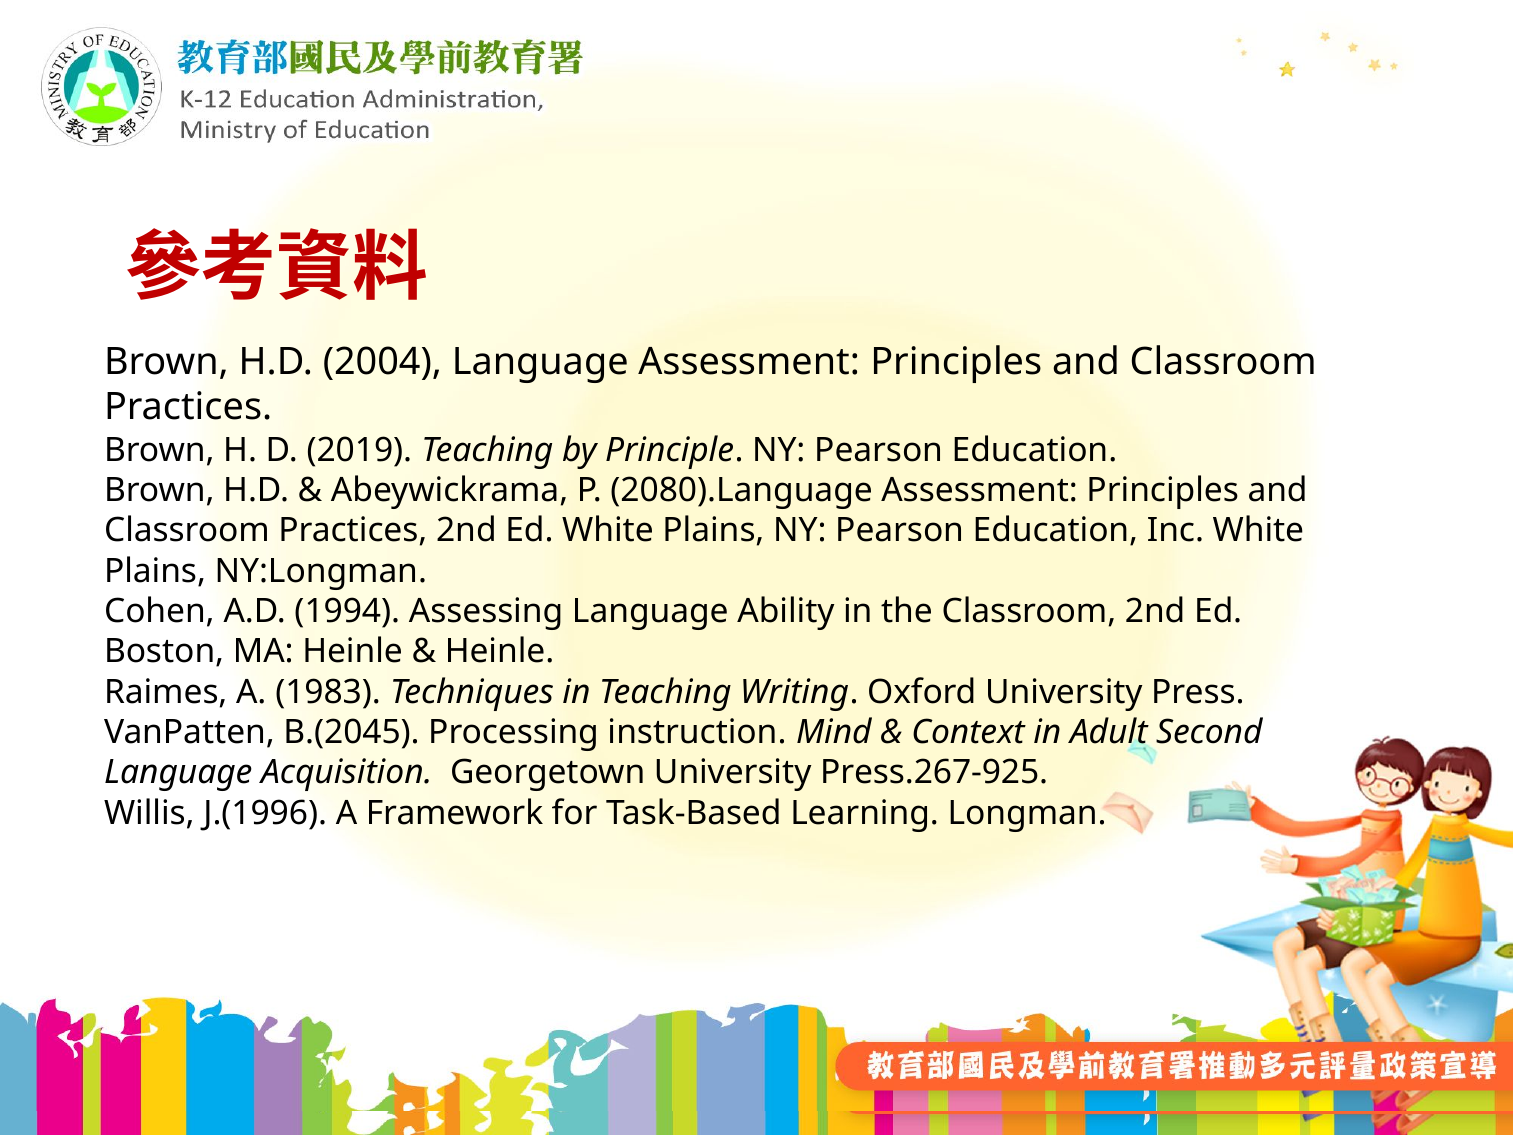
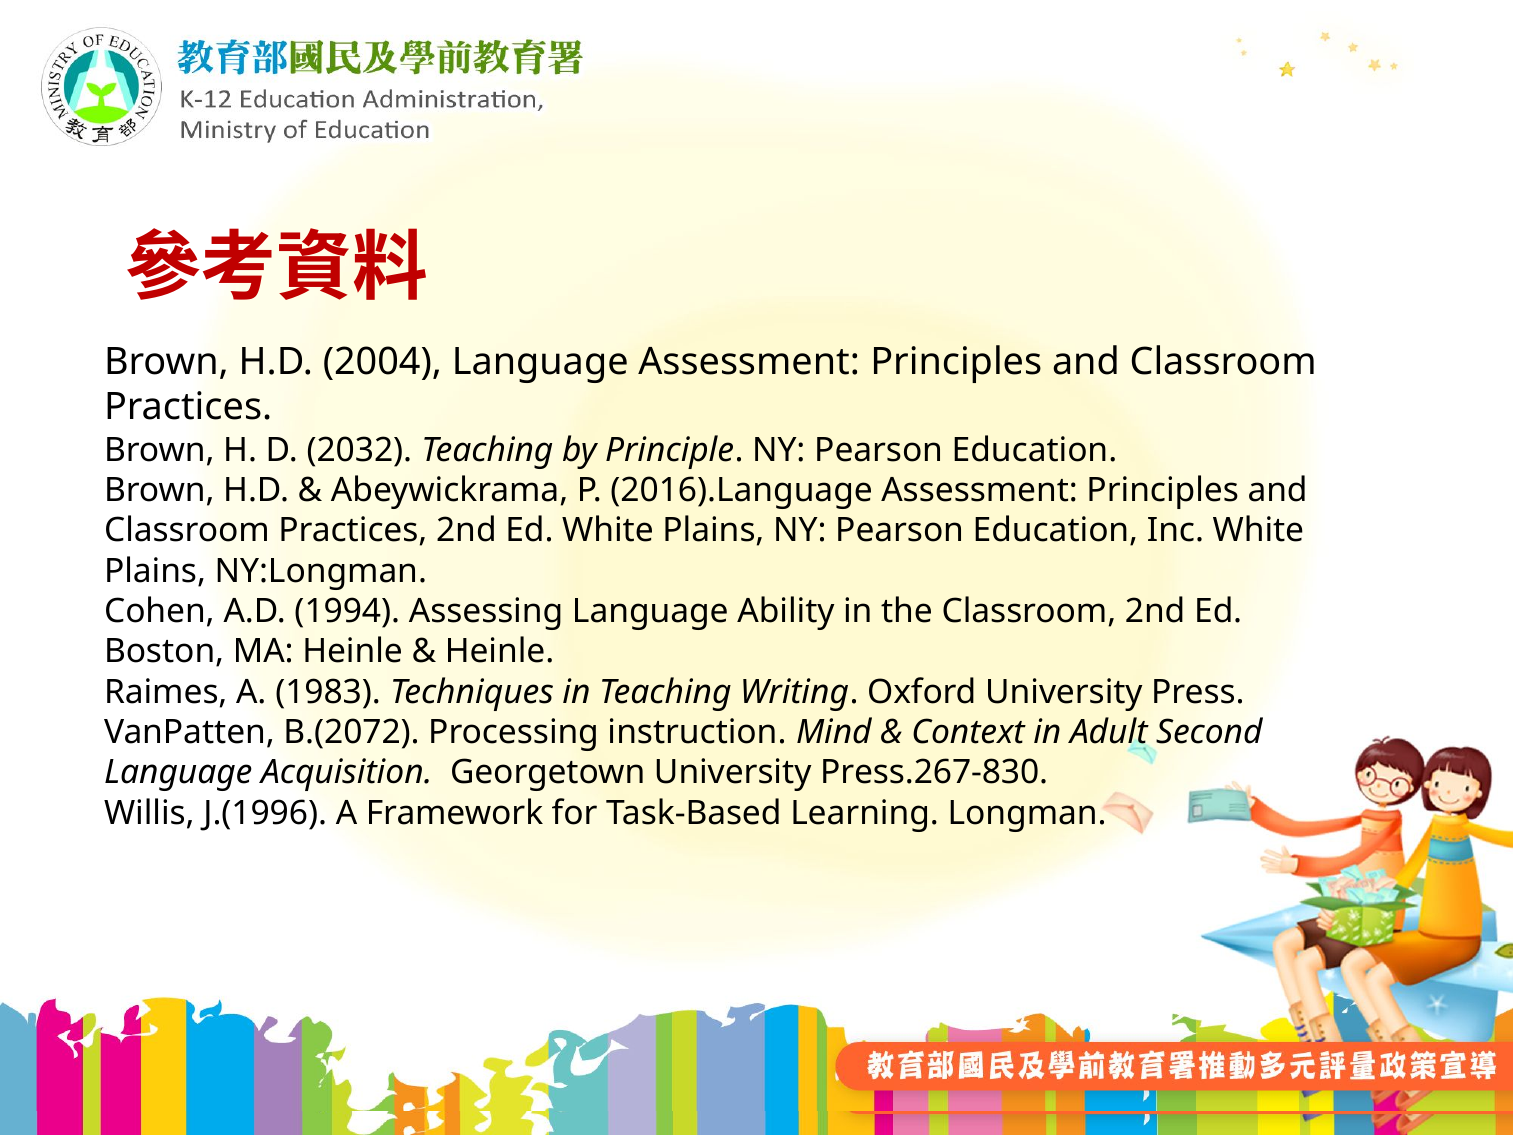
2019: 2019 -> 2032
2080).Language: 2080).Language -> 2016).Language
B.(2045: B.(2045 -> B.(2072
Press.267-925: Press.267-925 -> Press.267-830
